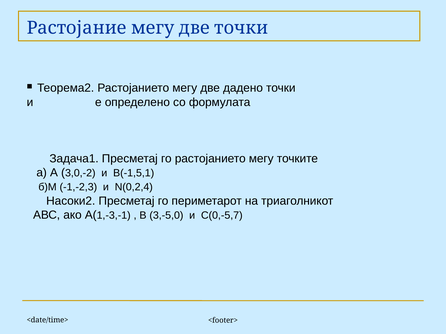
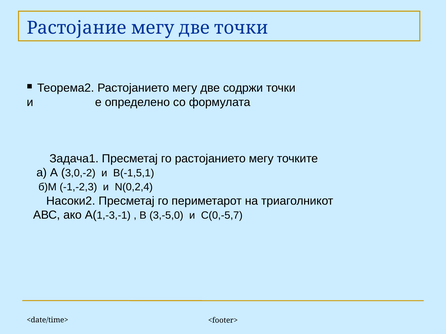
дадено: дадено -> содржи
